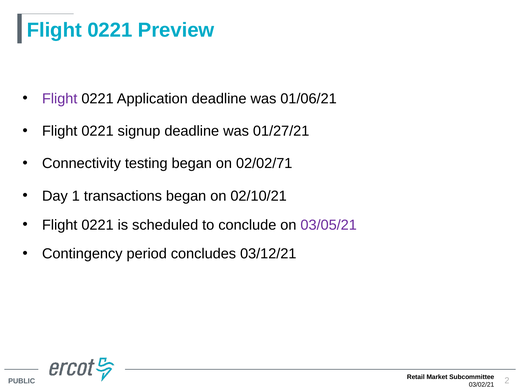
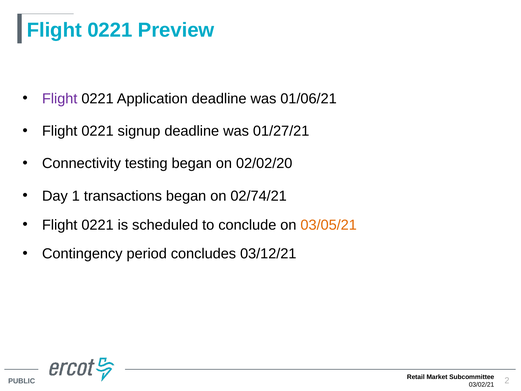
02/02/71: 02/02/71 -> 02/02/20
02/10/21: 02/10/21 -> 02/74/21
03/05/21 colour: purple -> orange
